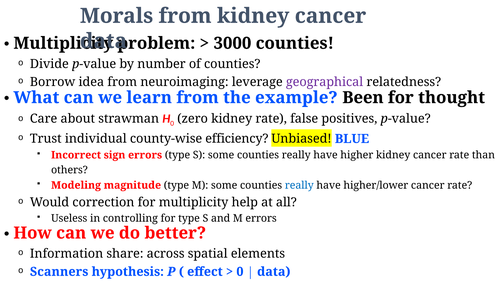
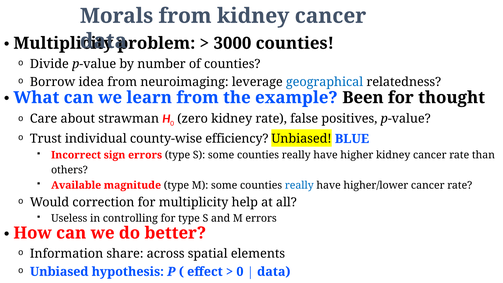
geographical colour: purple -> blue
Modeling: Modeling -> Available
Scanners at (59, 272): Scanners -> Unbiased
